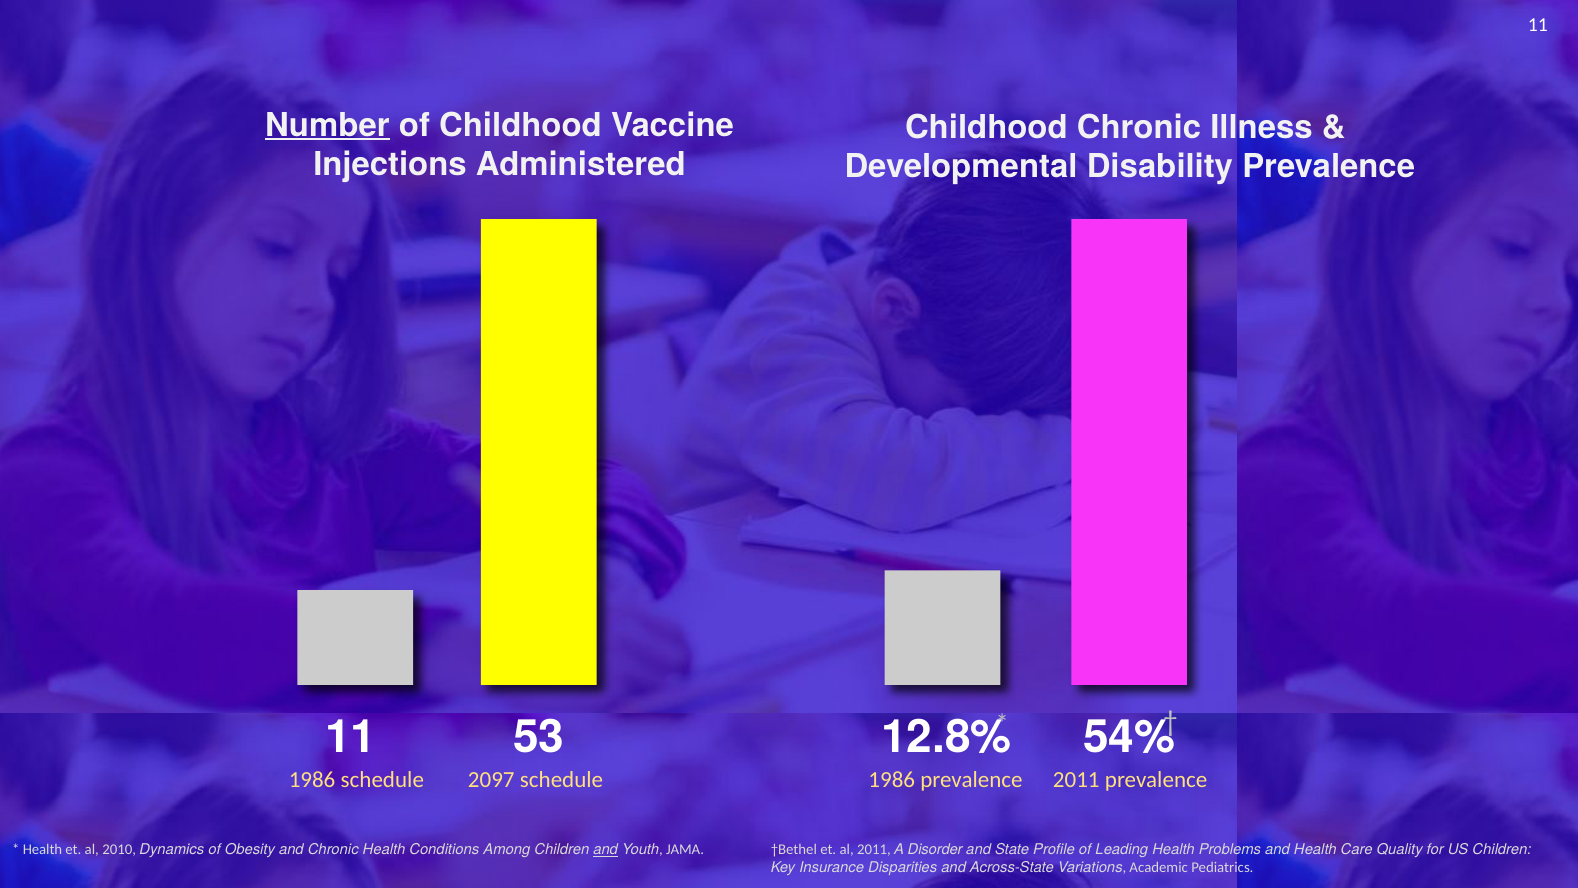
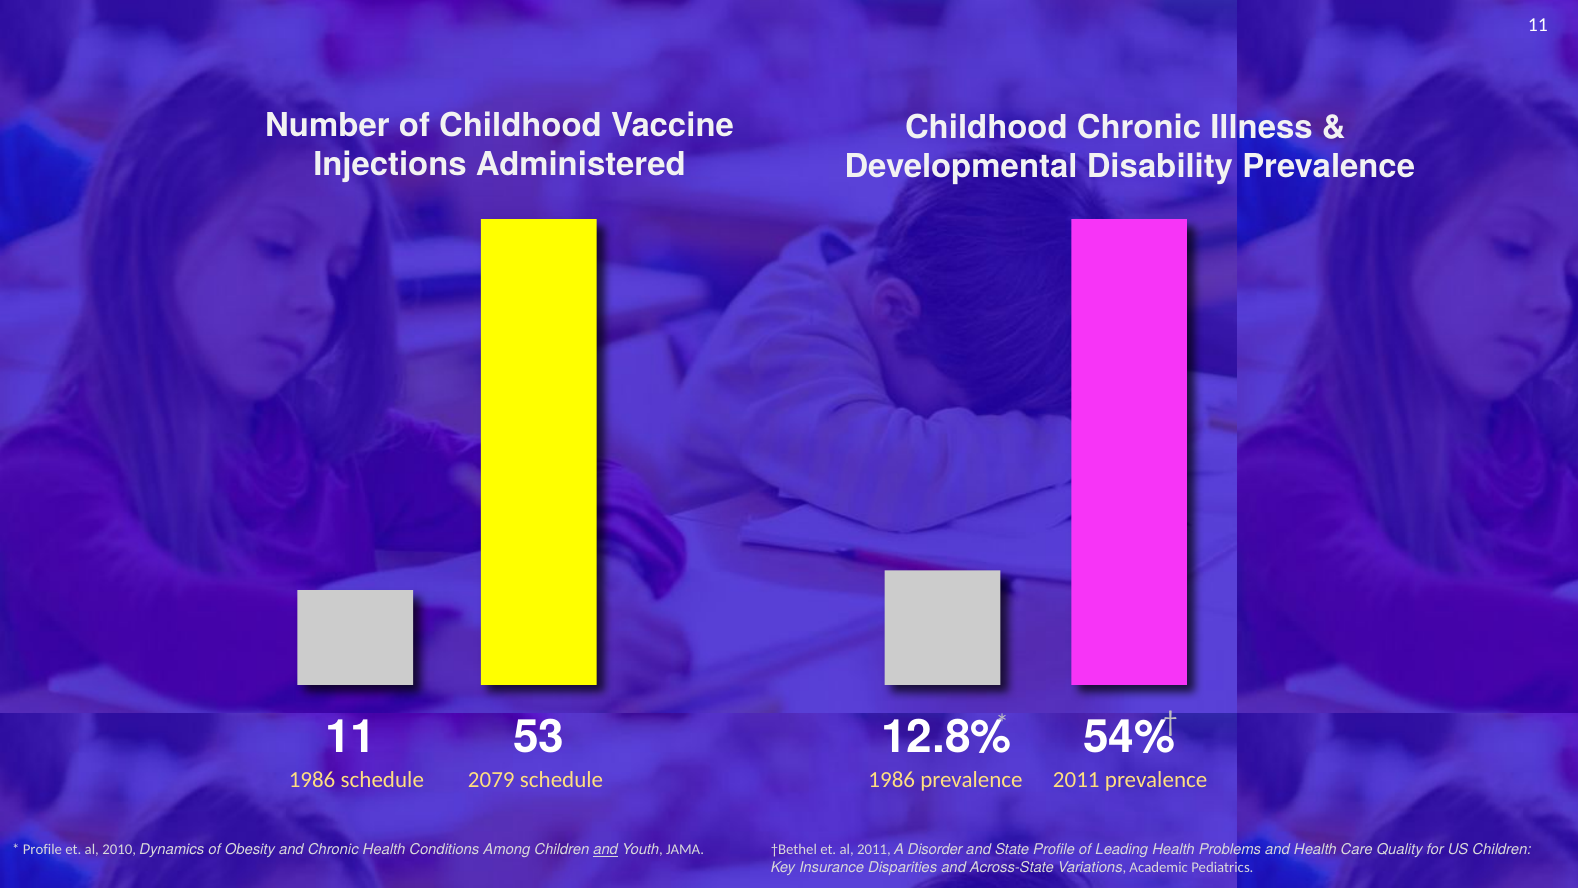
Number underline: present -> none
2097: 2097 -> 2079
Health at (42, 849): Health -> Profile
